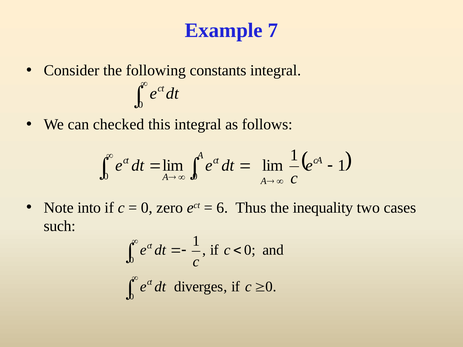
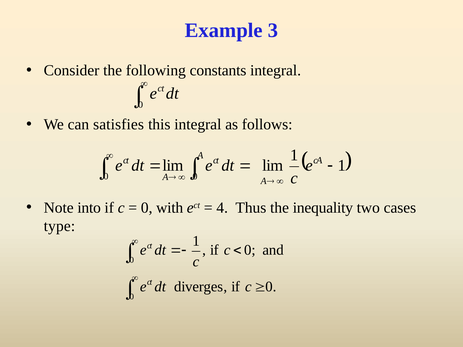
7: 7 -> 3
checked: checked -> satisfies
zero: zero -> with
6: 6 -> 4
such: such -> type
